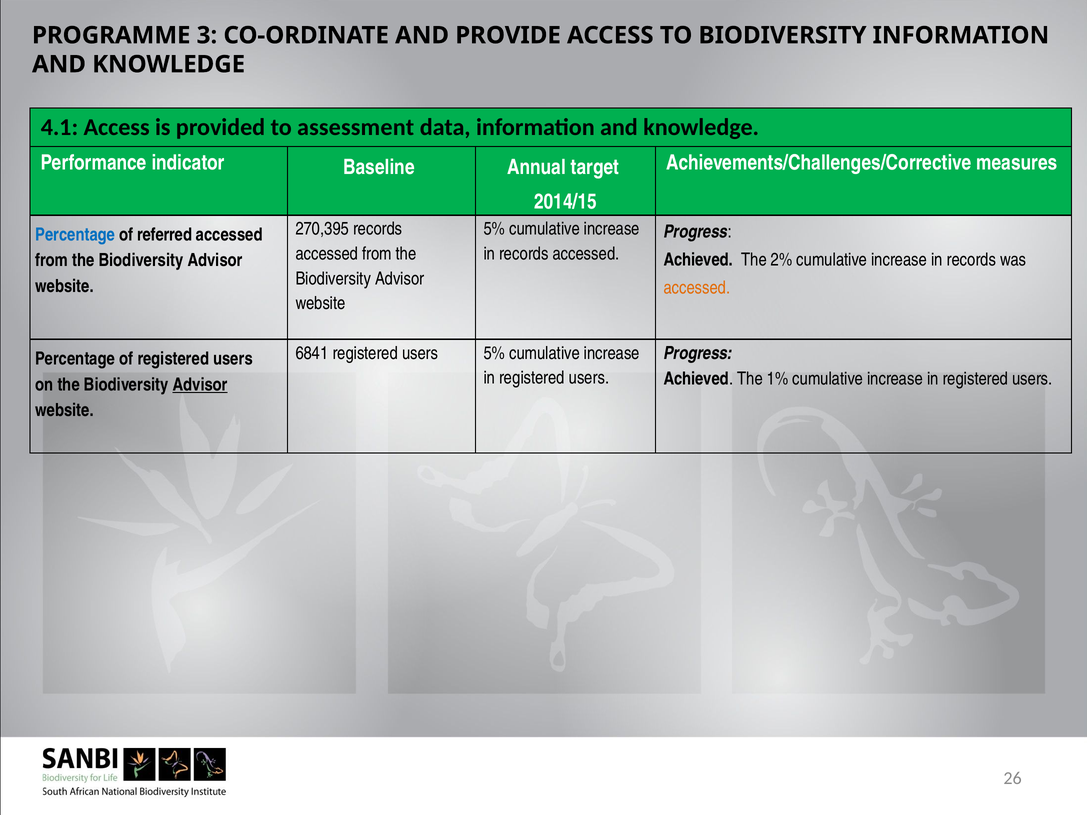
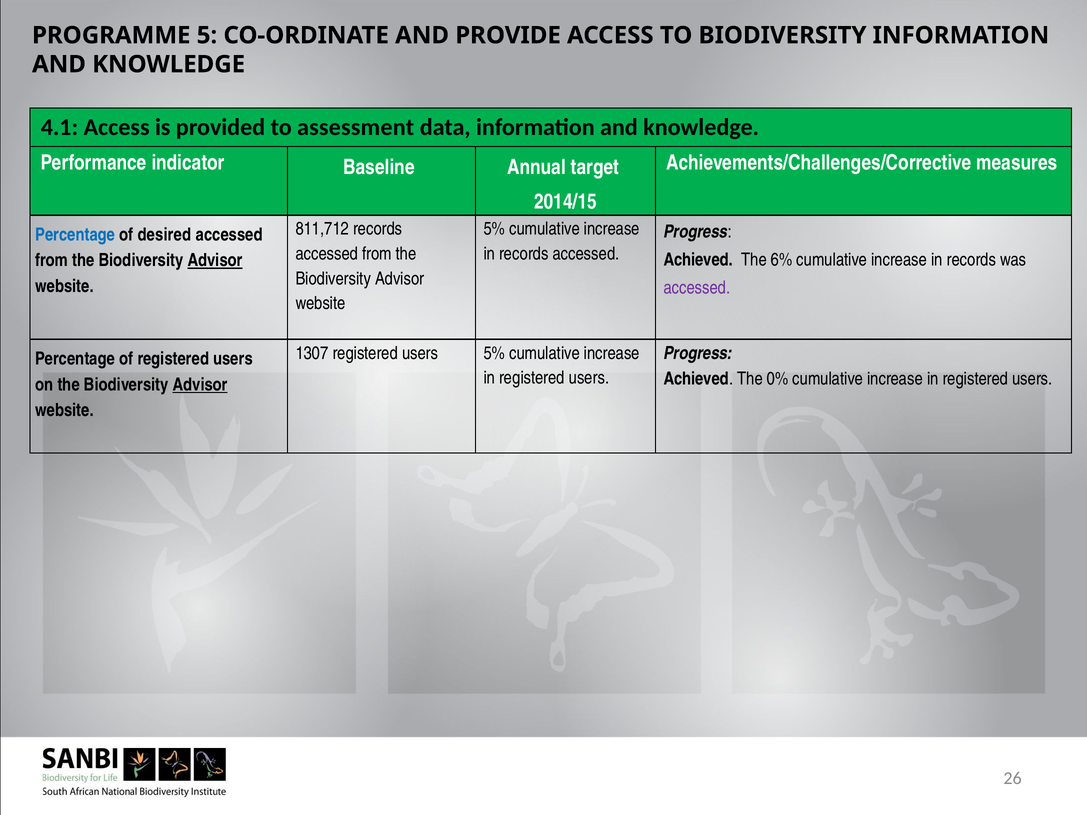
3: 3 -> 5
270,395: 270,395 -> 811,712
referred: referred -> desired
2%: 2% -> 6%
Advisor at (215, 261) underline: none -> present
accessed at (697, 288) colour: orange -> purple
6841: 6841 -> 1307
1%: 1% -> 0%
